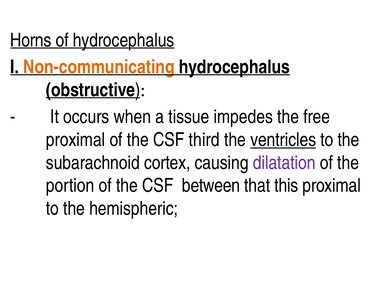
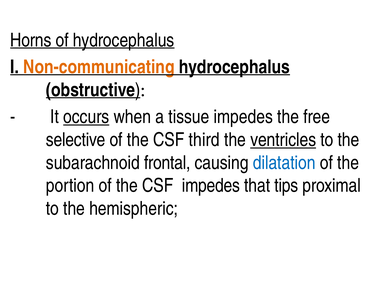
occurs underline: none -> present
proximal at (76, 139): proximal -> selective
cortex: cortex -> frontal
dilatation colour: purple -> blue
CSF between: between -> impedes
this: this -> tips
